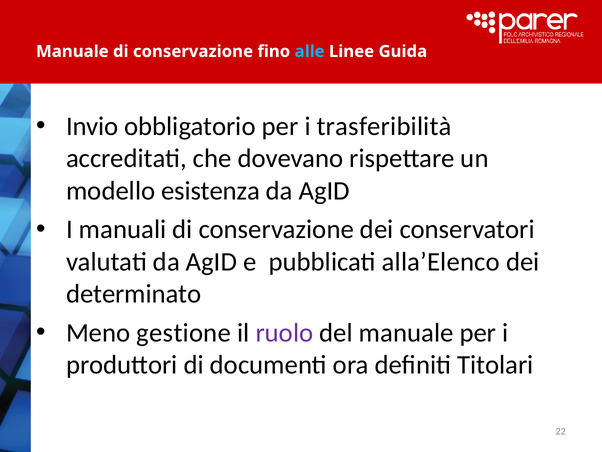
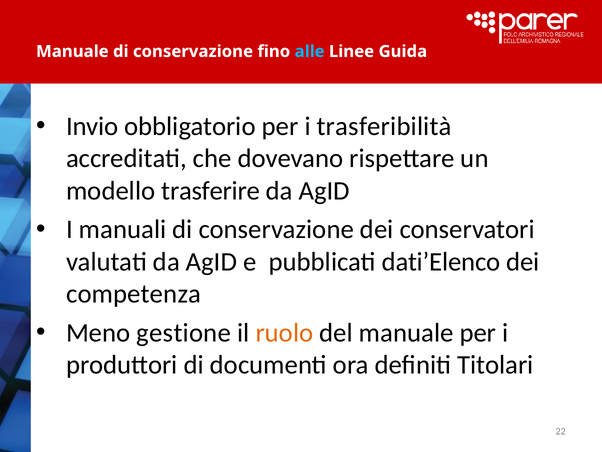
esistenza: esistenza -> trasferire
alla’Elenco: alla’Elenco -> dati’Elenco
determinato: determinato -> competenza
ruolo colour: purple -> orange
